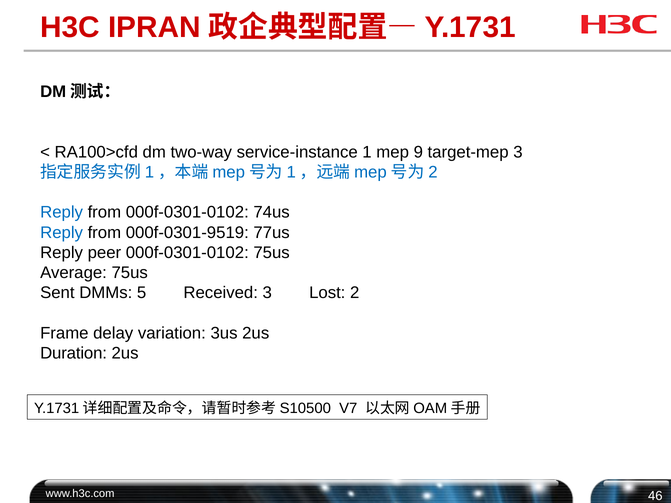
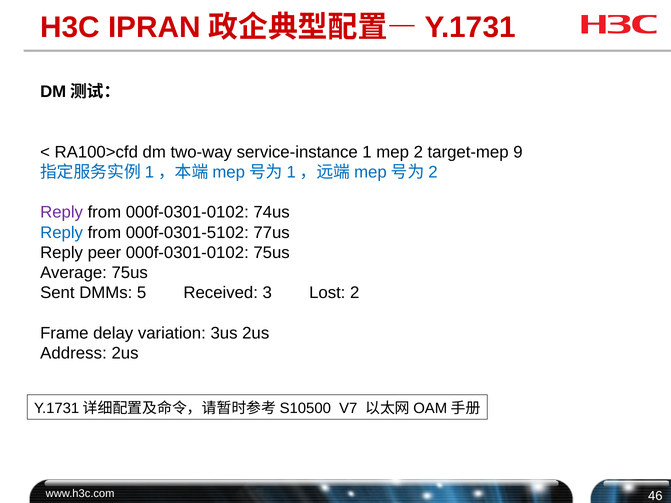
mep 9: 9 -> 2
target-mep 3: 3 -> 9
Reply at (62, 212) colour: blue -> purple
000f-0301-9519: 000f-0301-9519 -> 000f-0301-5102
Duration: Duration -> Address
